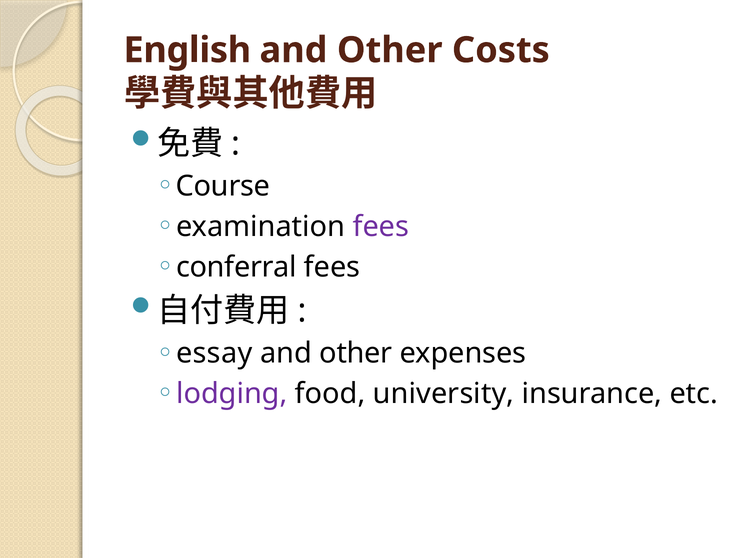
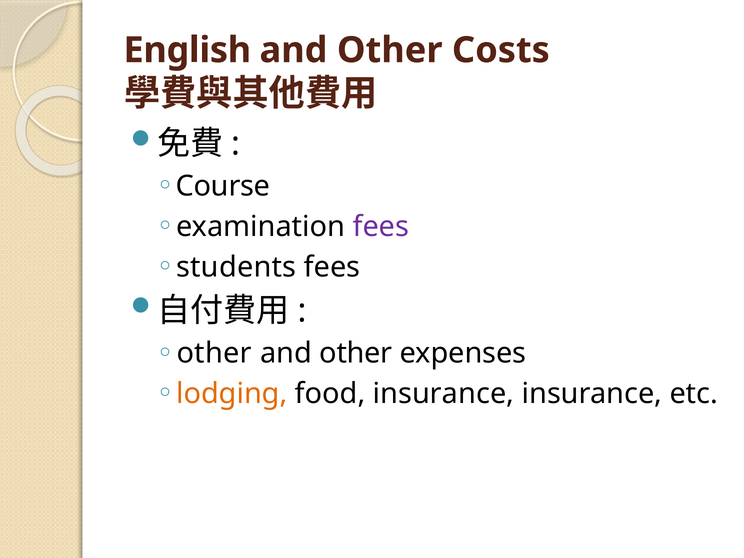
conferral: conferral -> students
essay at (214, 353): essay -> other
lodging colour: purple -> orange
food university: university -> insurance
